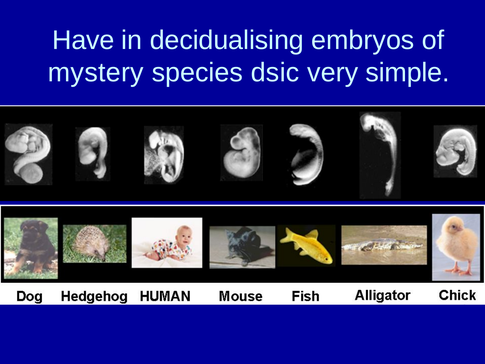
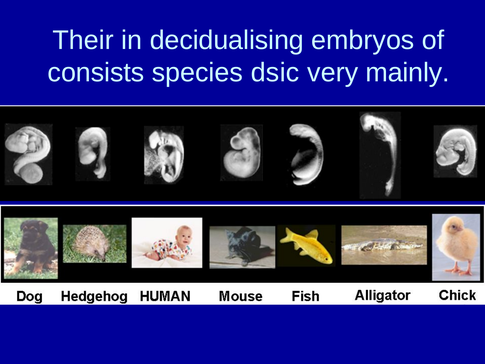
Have: Have -> Their
mystery: mystery -> consists
simple: simple -> mainly
